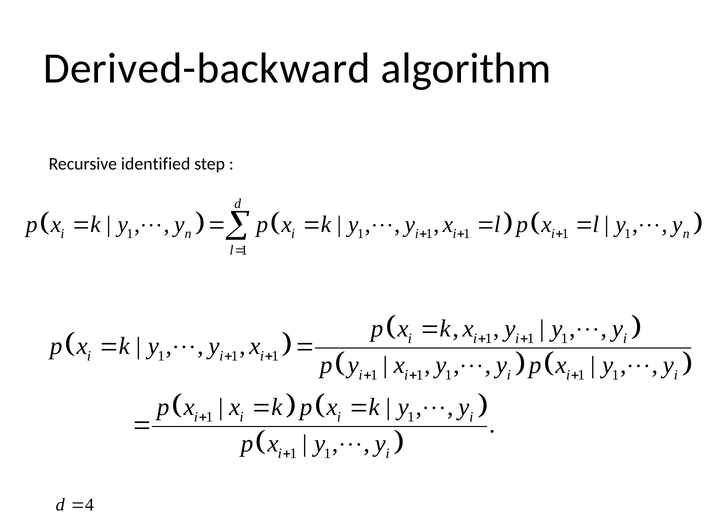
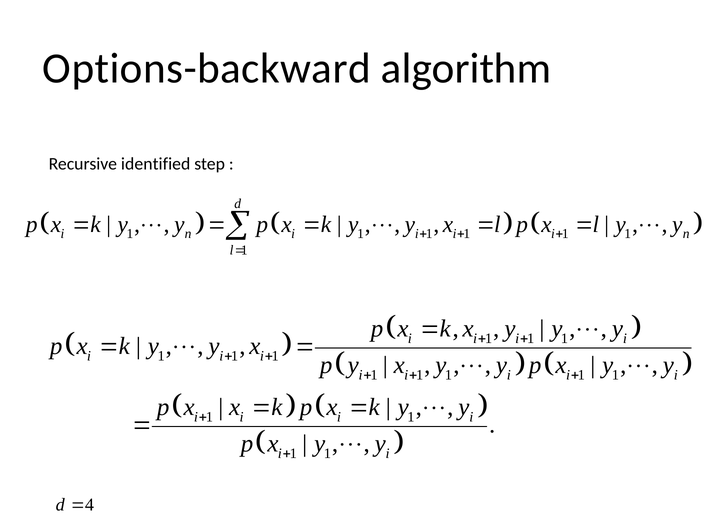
Derived-backward: Derived-backward -> Options-backward
